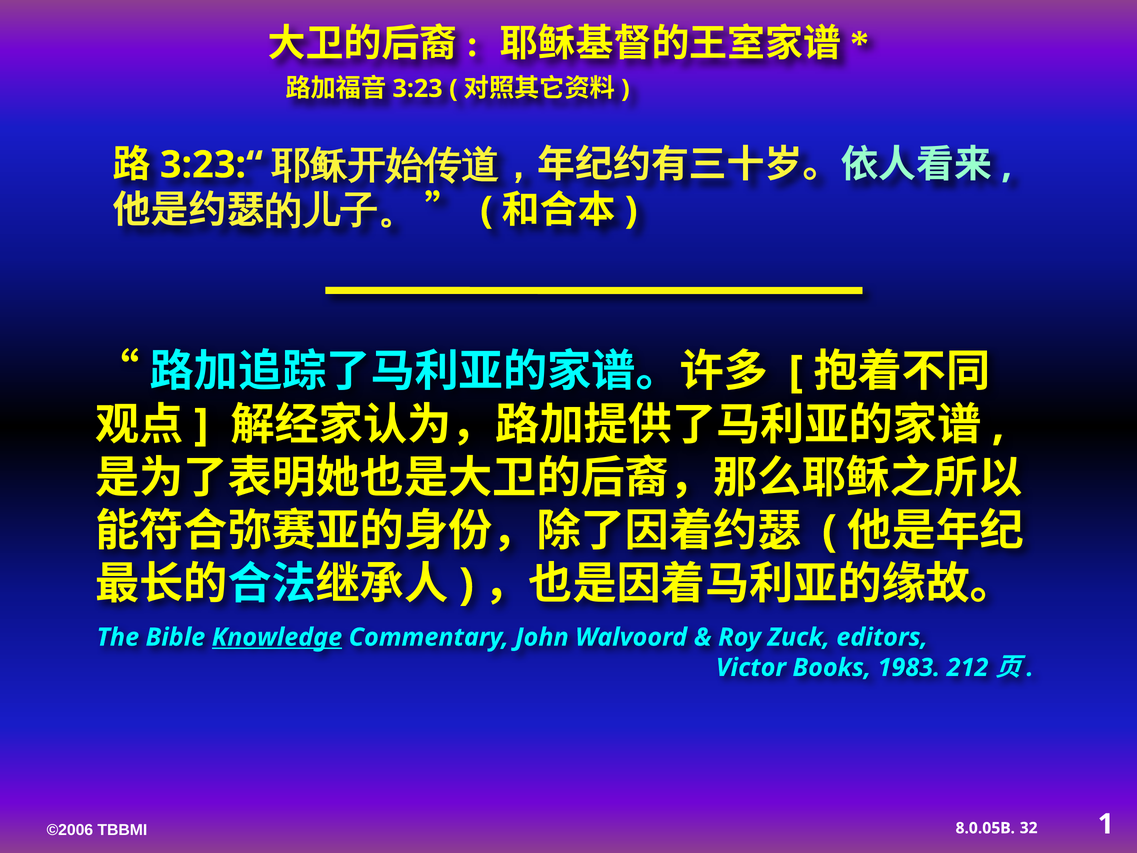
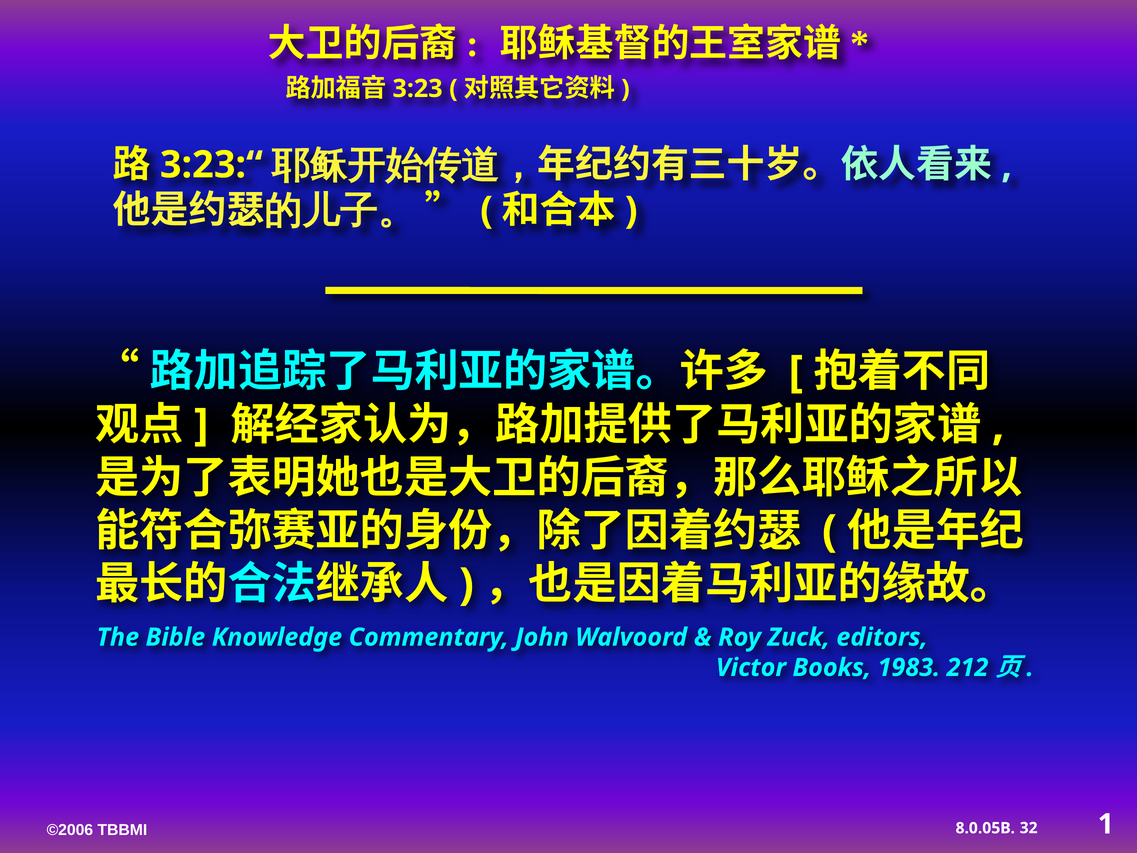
Knowledge underline: present -> none
